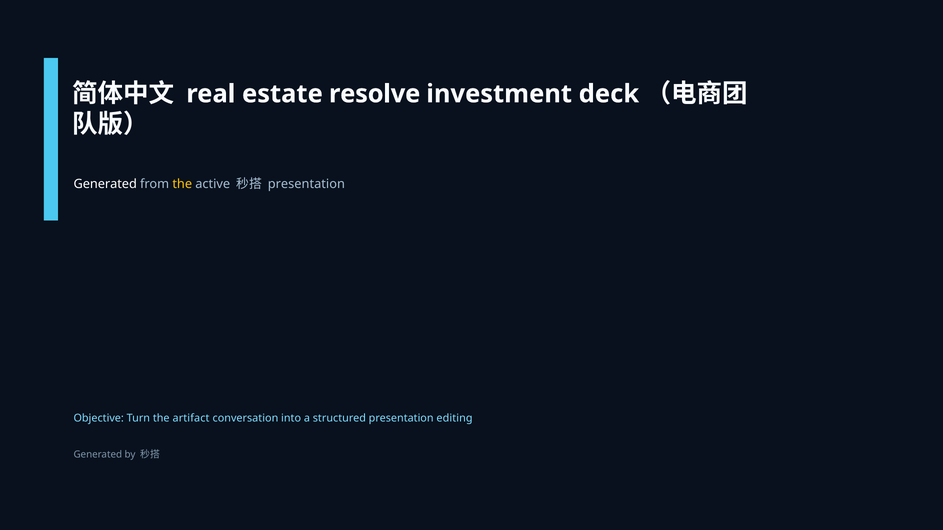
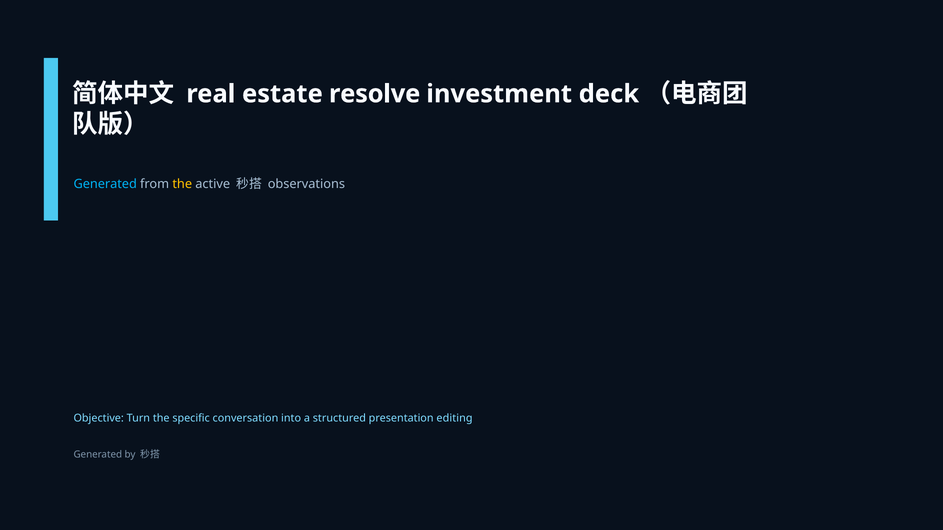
Generated at (105, 184) colour: white -> light blue
presentation at (306, 184): presentation -> observations
artifact: artifact -> specific
